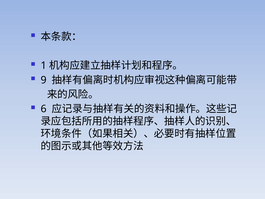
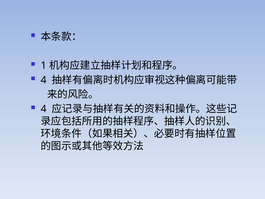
9 at (44, 80): 9 -> 4
6 at (44, 109): 6 -> 4
